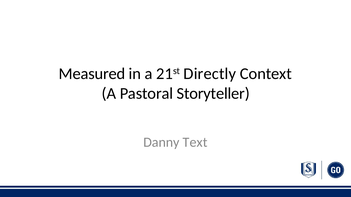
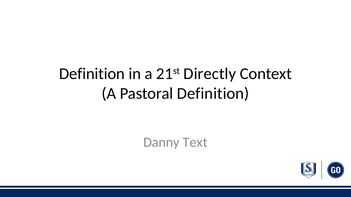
Measured at (92, 74): Measured -> Definition
Pastoral Storyteller: Storyteller -> Definition
